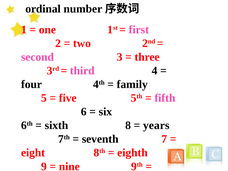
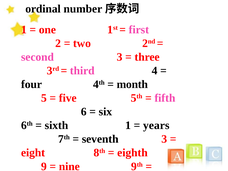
family: family -> month
sixth 8: 8 -> 1
seventh 7: 7 -> 3
